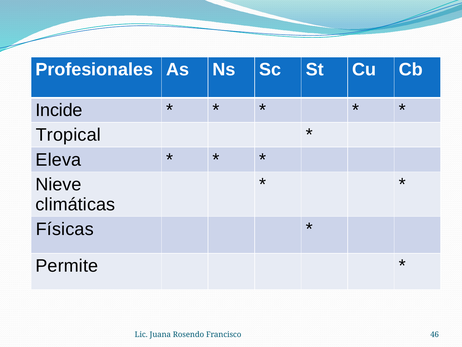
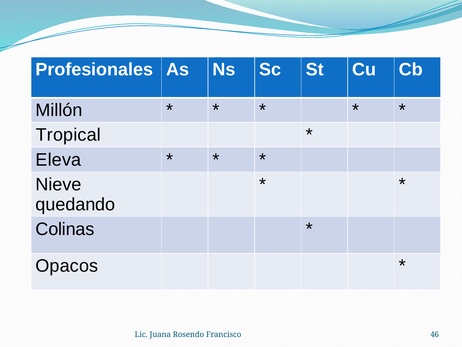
Incide: Incide -> Millón
climáticas: climáticas -> quedando
Físicas: Físicas -> Colinas
Permite: Permite -> Opacos
